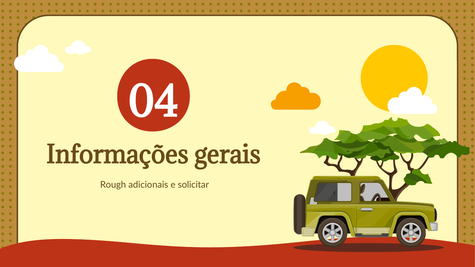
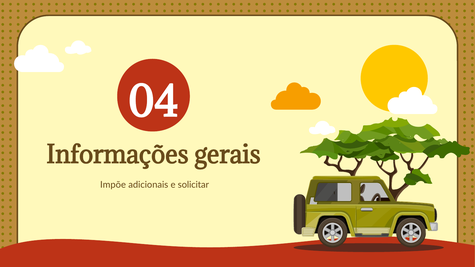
Rough: Rough -> Impõe
